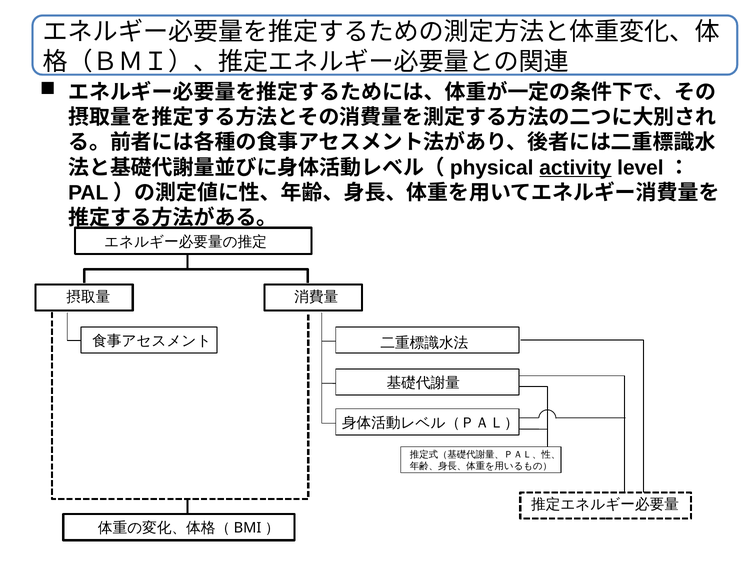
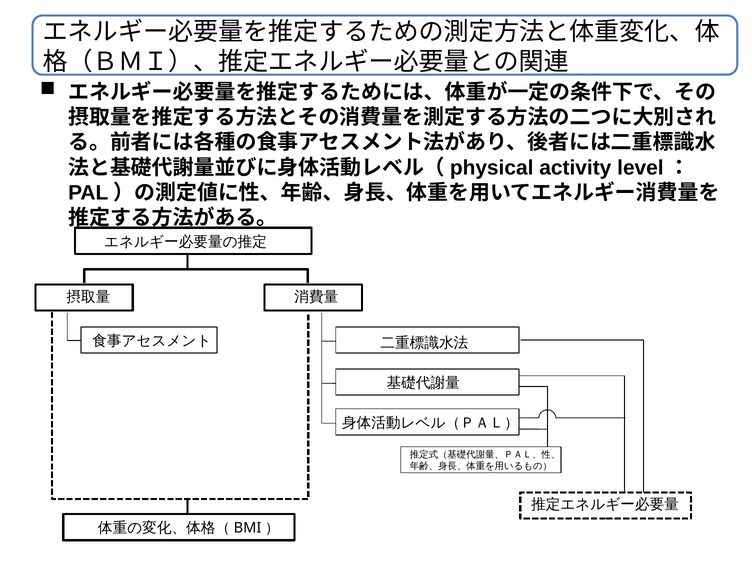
activity underline: present -> none
